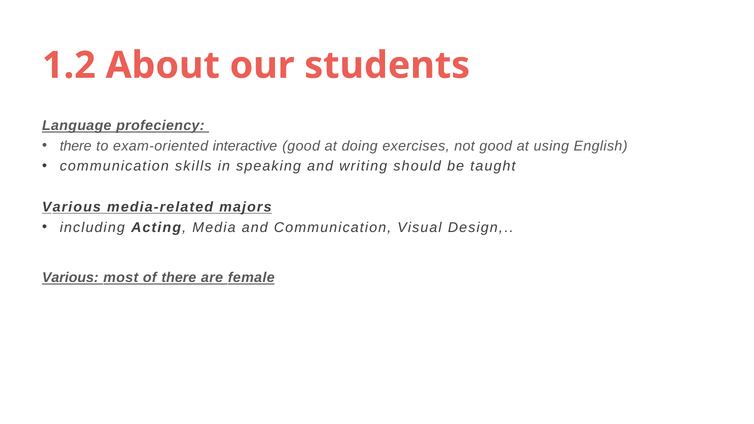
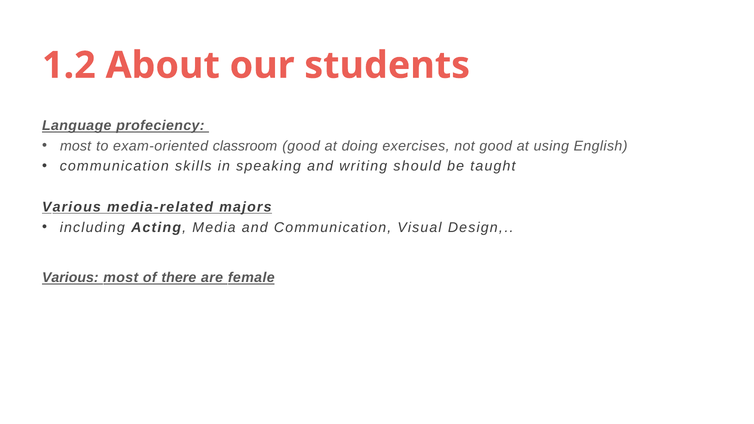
there at (76, 146): there -> most
interactive: interactive -> classroom
